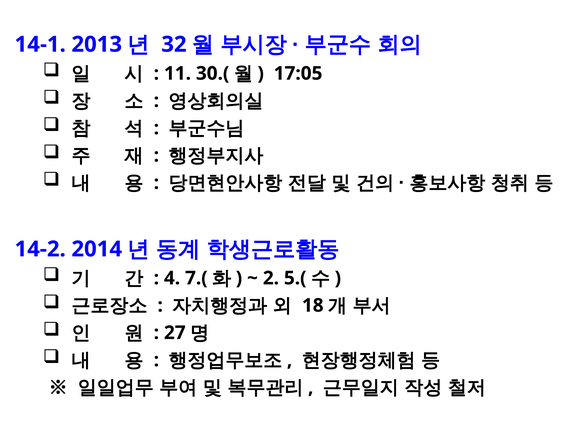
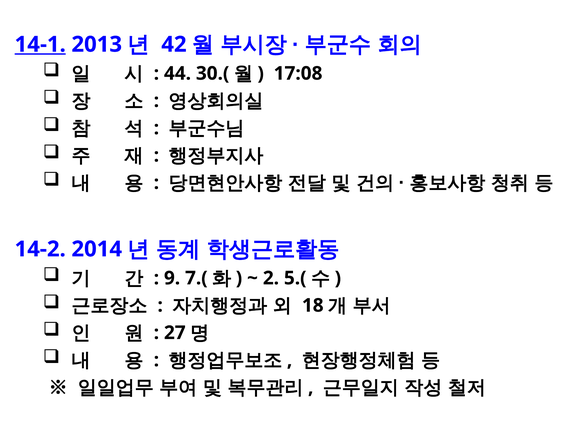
14-1 underline: none -> present
32: 32 -> 42
11: 11 -> 44
17:05: 17:05 -> 17:08
4: 4 -> 9
